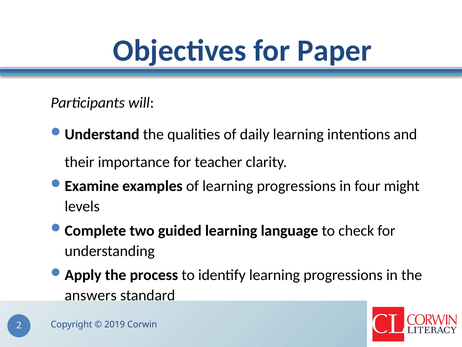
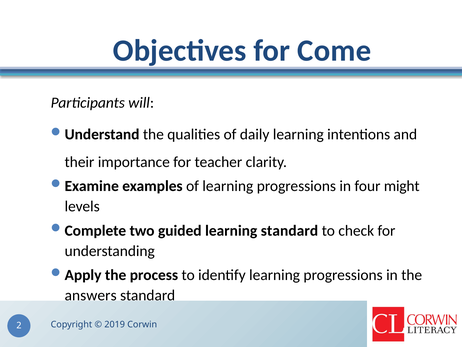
Paper: Paper -> Come
learning language: language -> standard
